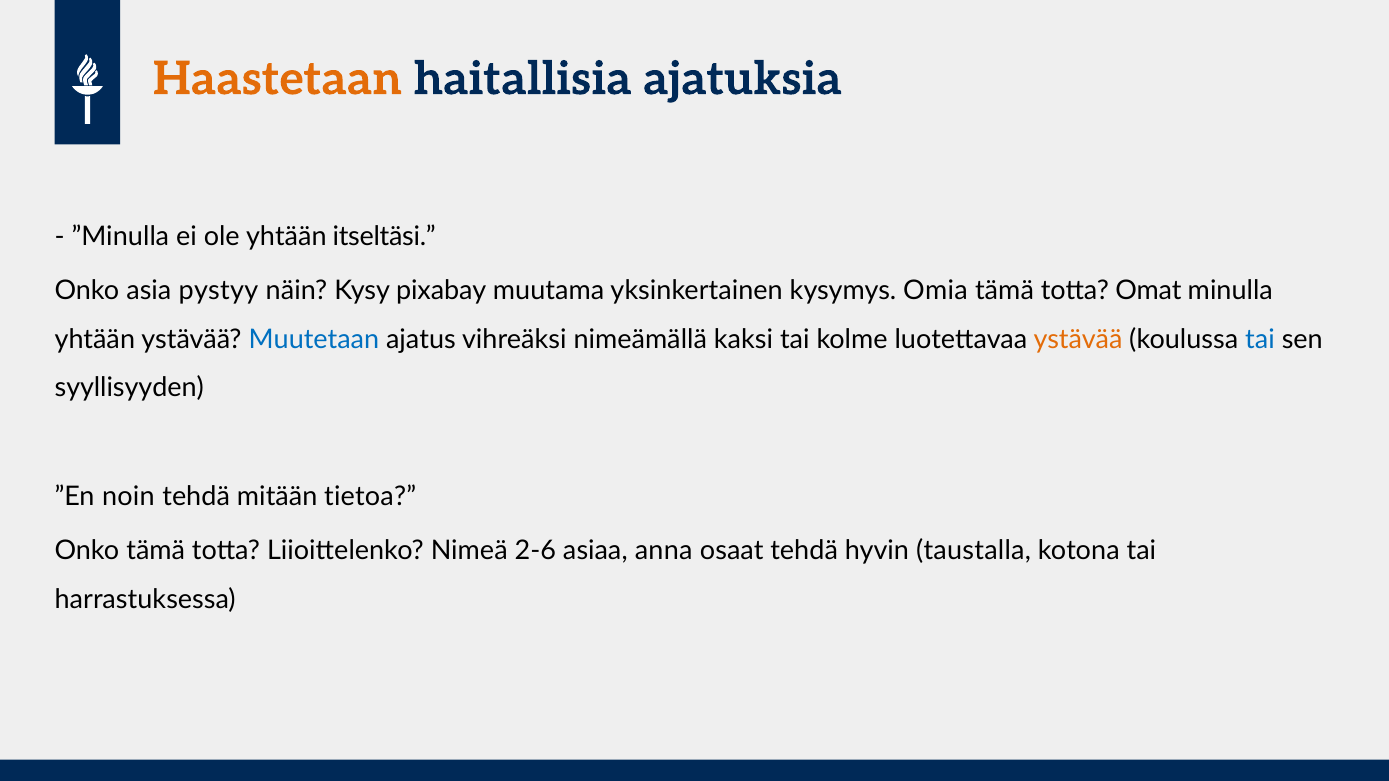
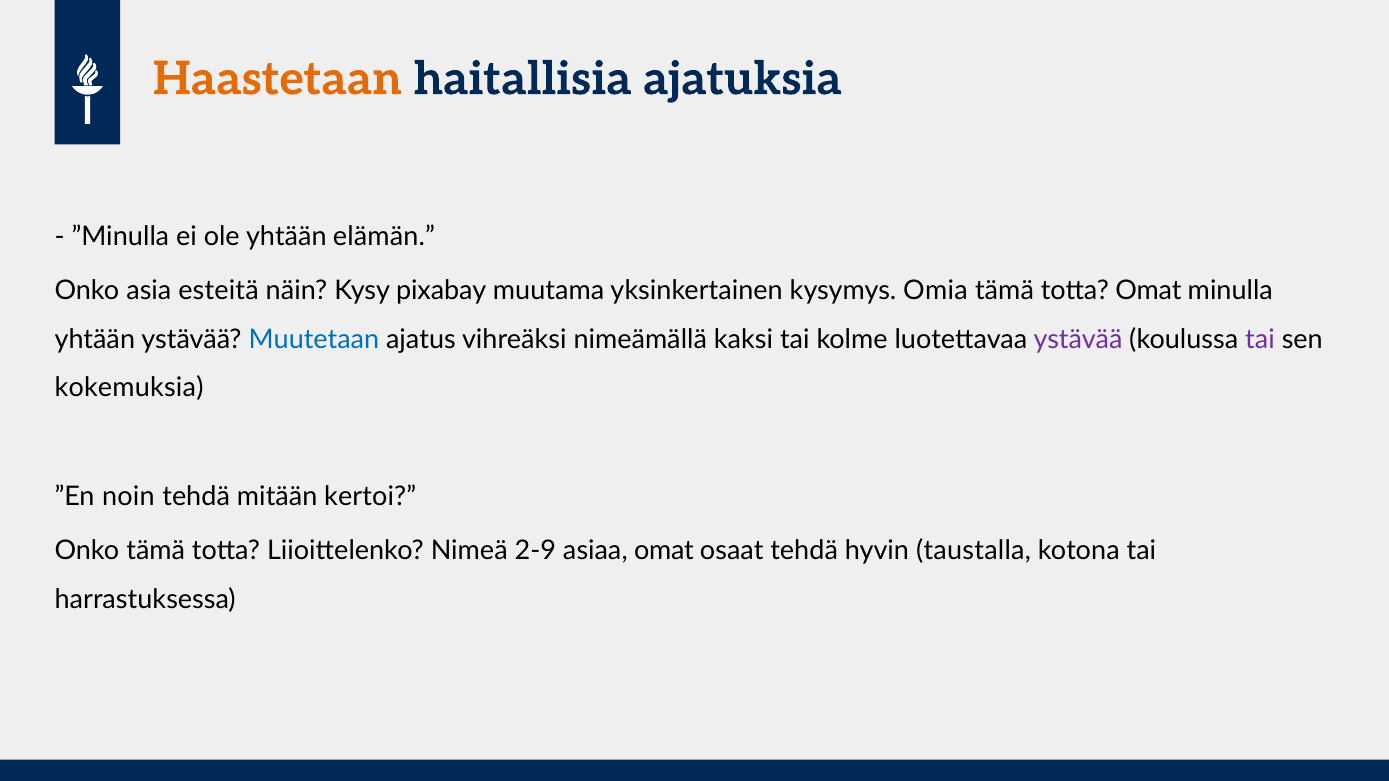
itseltäsi: itseltäsi -> elämän
pystyy: pystyy -> esteitä
ystävää at (1078, 339) colour: orange -> purple
tai at (1260, 339) colour: blue -> purple
syyllisyyden: syyllisyyden -> kokemuksia
tietoa: tietoa -> kertoi
2-6: 2-6 -> 2-9
asiaa anna: anna -> omat
